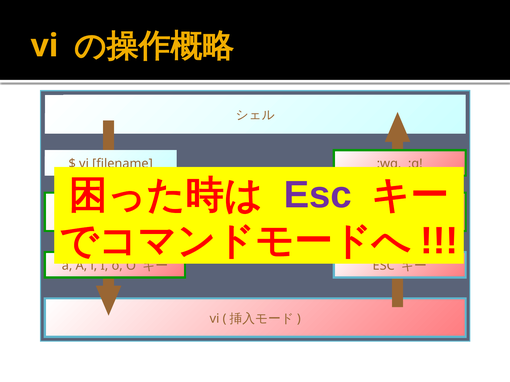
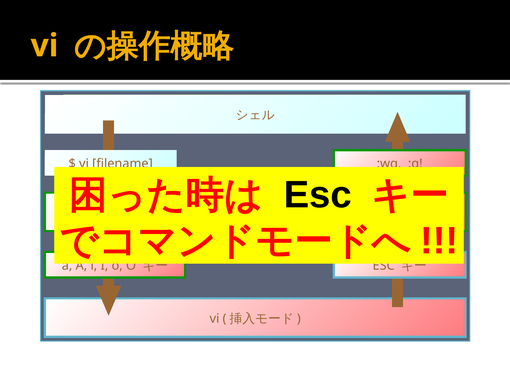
Esc at (318, 195) colour: purple -> black
